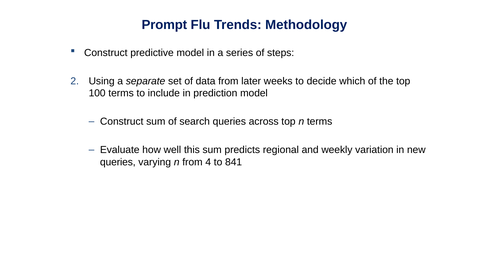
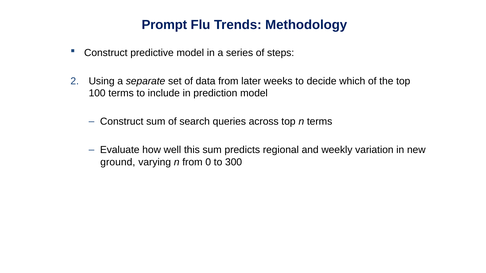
queries at (118, 162): queries -> ground
4: 4 -> 0
841: 841 -> 300
